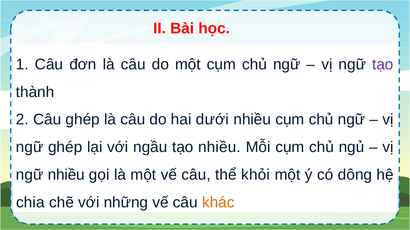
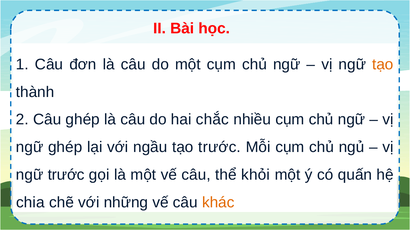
tạo at (383, 65) colour: purple -> orange
dưới: dưới -> chắc
tạo nhiều: nhiều -> trước
ngữ nhiều: nhiều -> trước
dông: dông -> quấn
